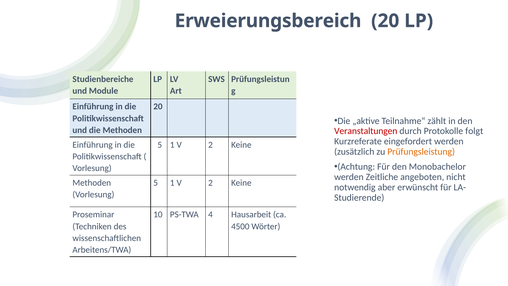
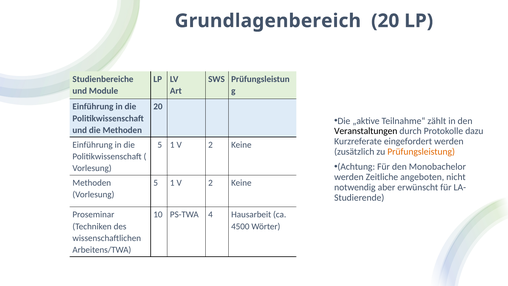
Erweierungsbereich: Erweierungsbereich -> Grundlagenbereich
Veranstaltungen colour: red -> black
folgt: folgt -> dazu
